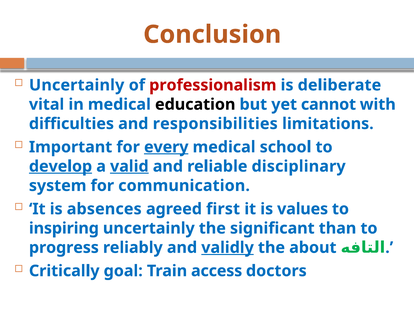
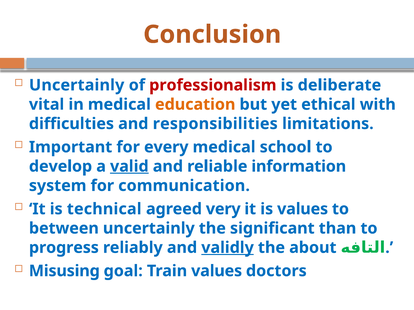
education colour: black -> orange
cannot: cannot -> ethical
every underline: present -> none
develop underline: present -> none
disciplinary: disciplinary -> information
absences: absences -> technical
first: first -> very
inspiring: inspiring -> between
Critically: Critically -> Misusing
Train access: access -> values
